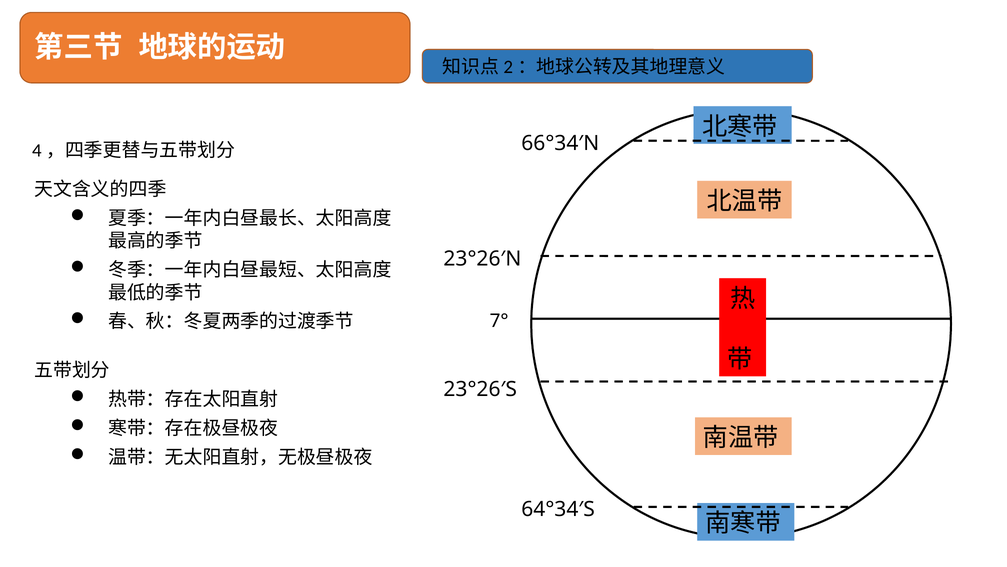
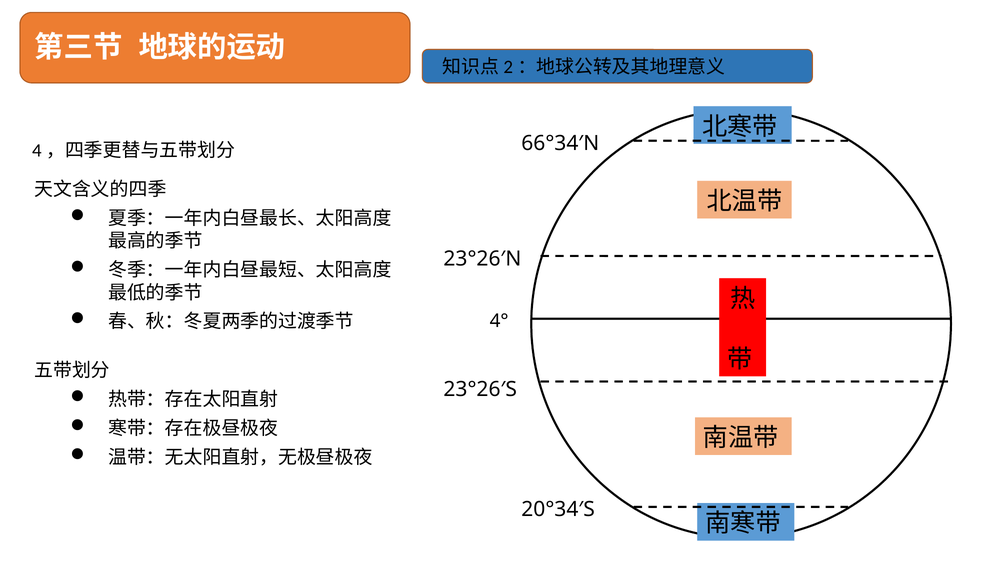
7°: 7° -> 4°
64°34′S: 64°34′S -> 20°34′S
